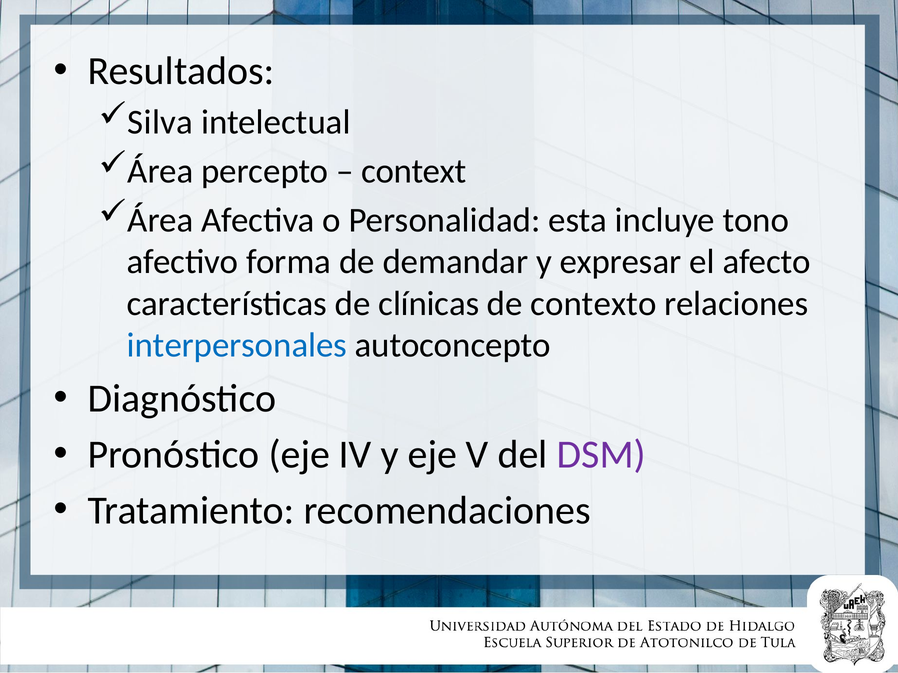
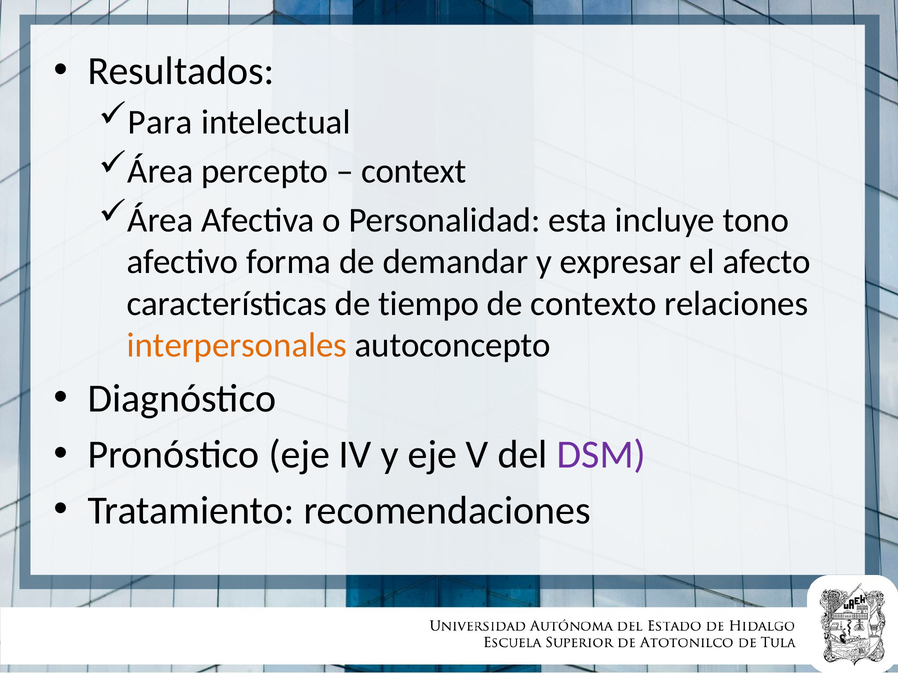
Silva: Silva -> Para
clínicas: clínicas -> tiempo
interpersonales colour: blue -> orange
